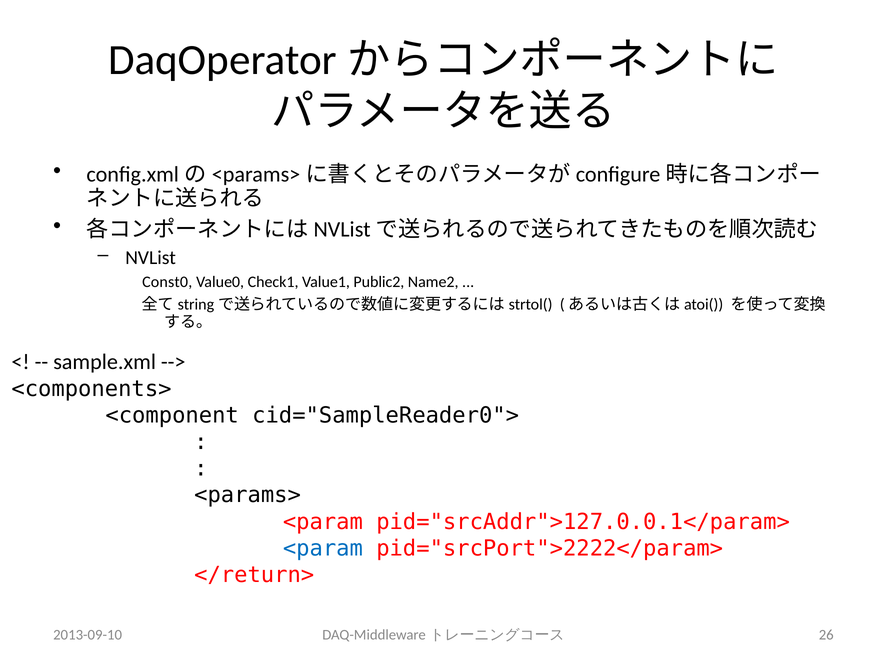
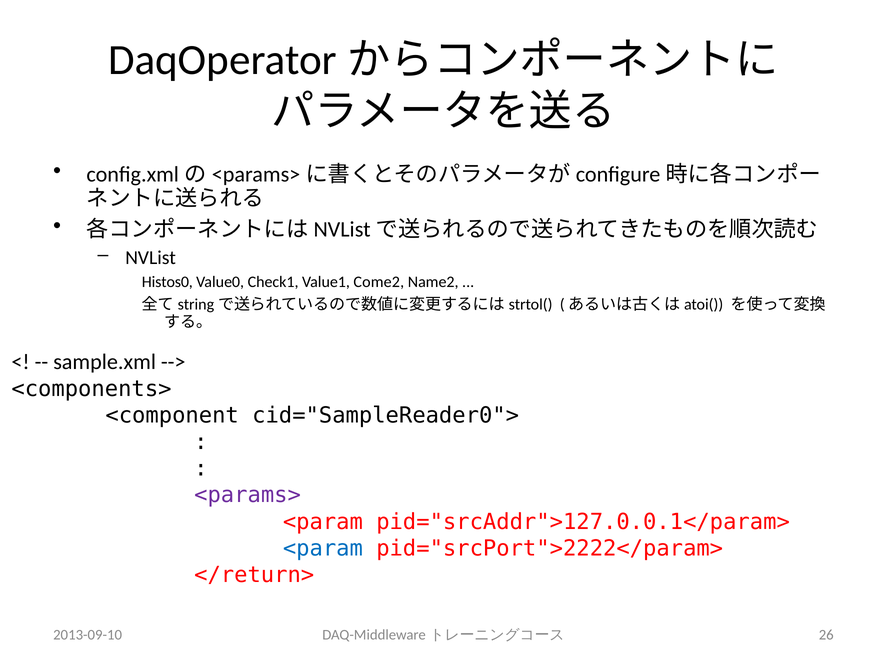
Const0: Const0 -> Histos0
Public2: Public2 -> Come2
<params> colour: black -> purple
